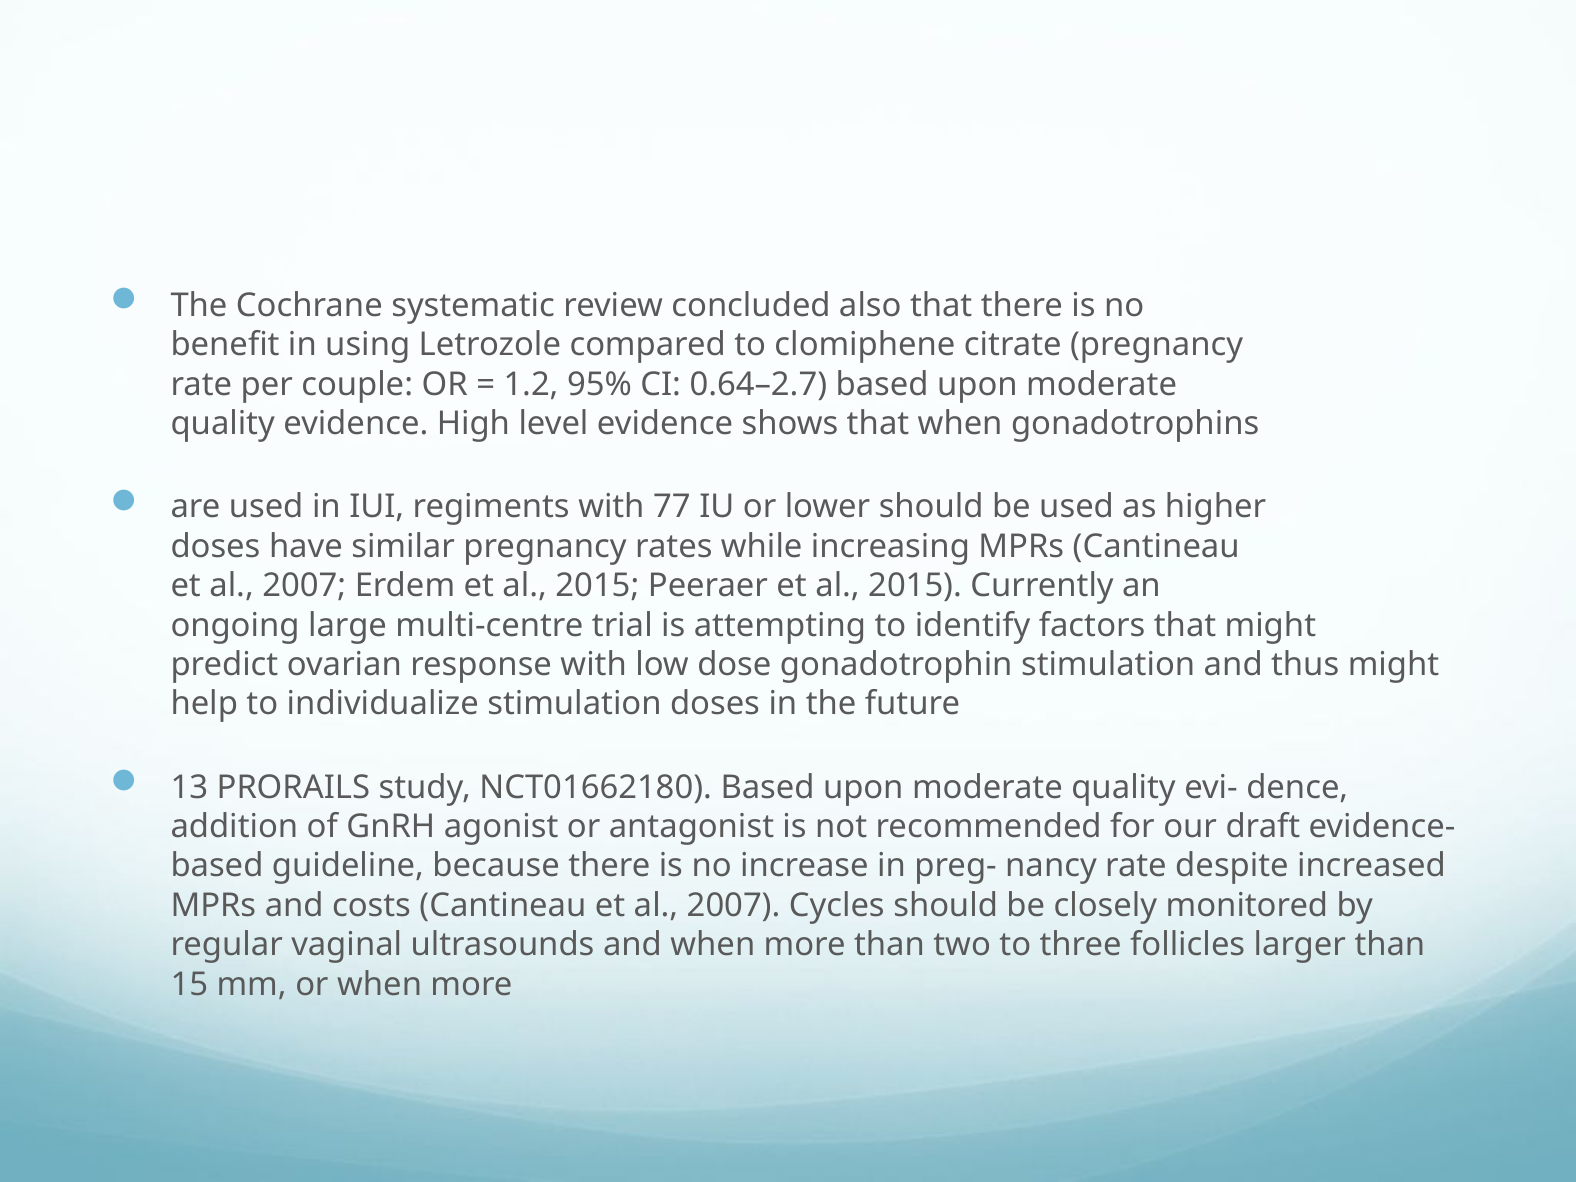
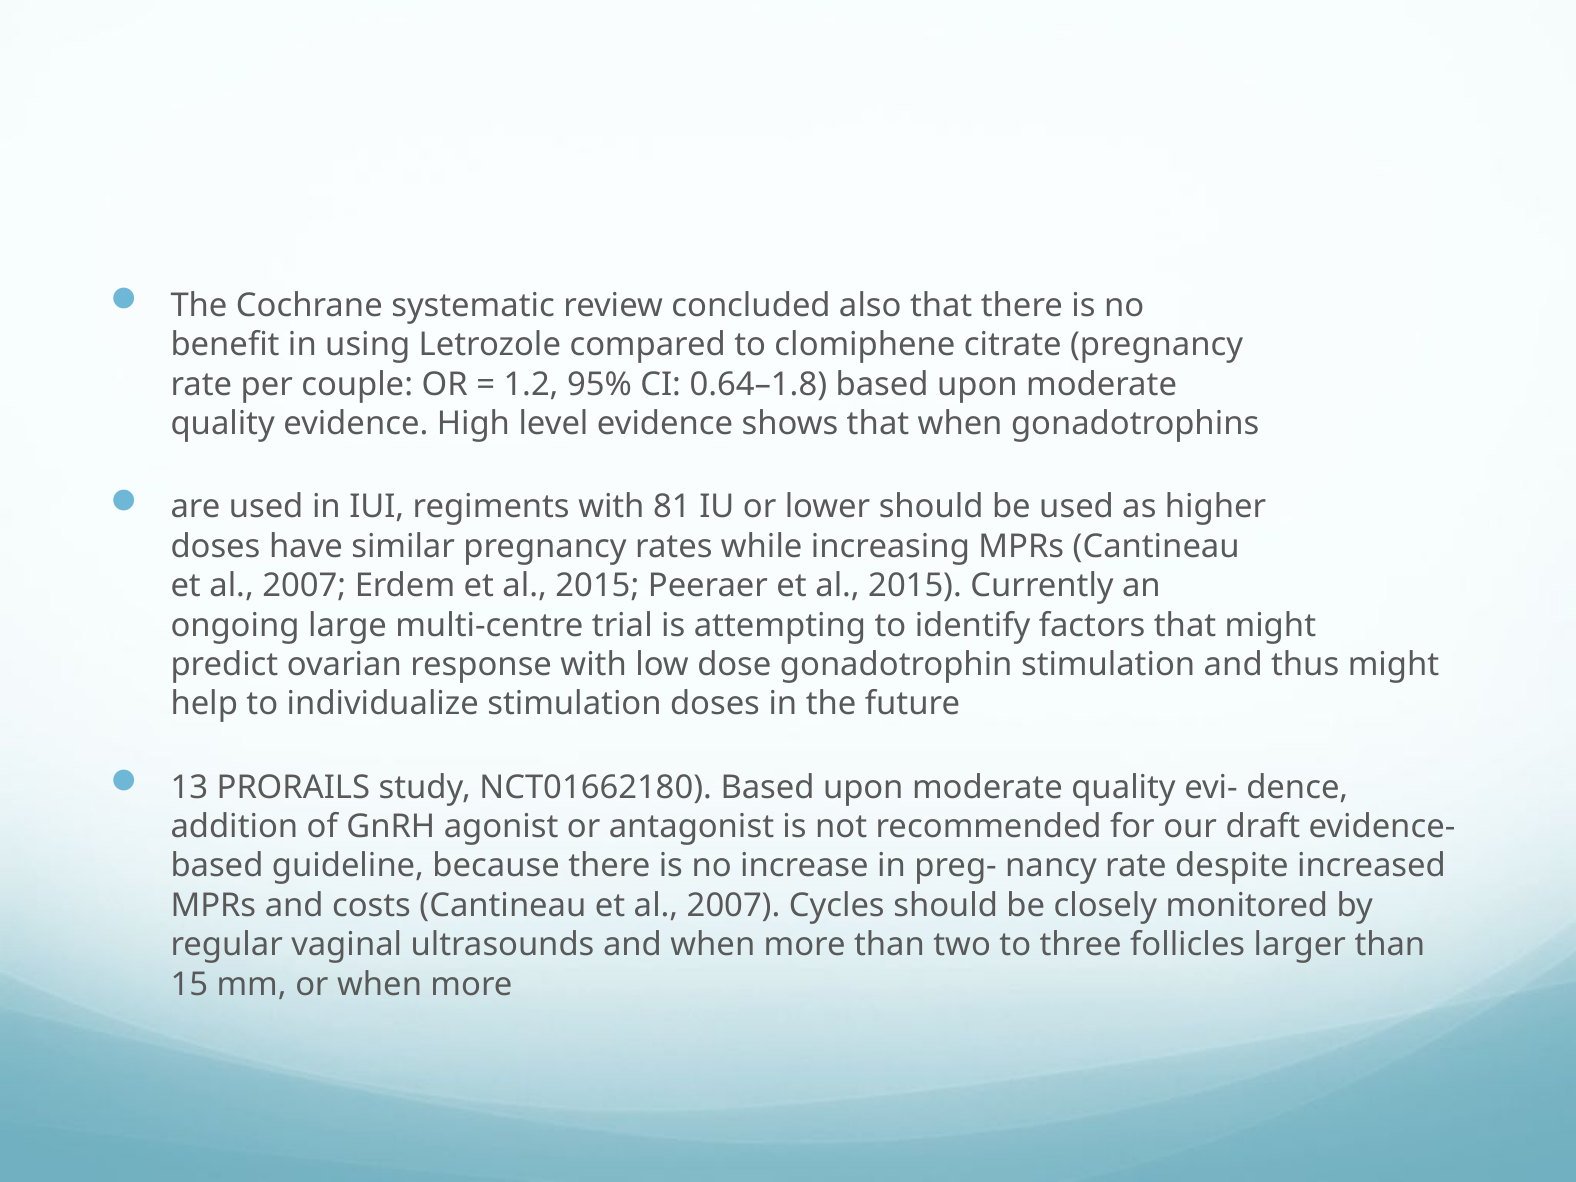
0.64–2.7: 0.64–2.7 -> 0.64–1.8
77: 77 -> 81
